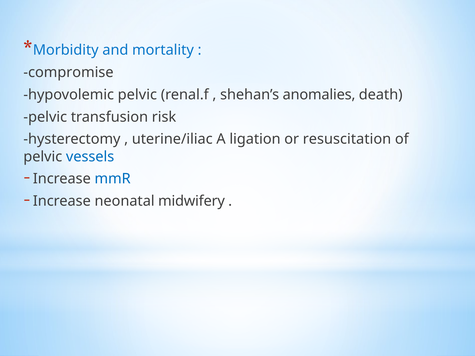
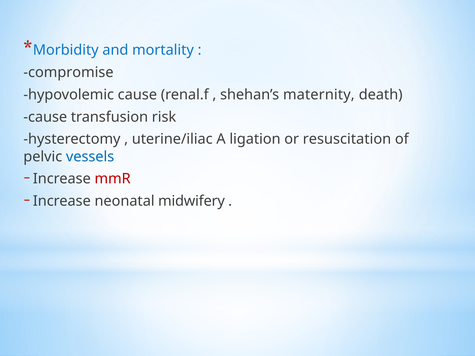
hypovolemic pelvic: pelvic -> cause
anomalies: anomalies -> maternity
pelvic at (45, 117): pelvic -> cause
mmR colour: blue -> red
